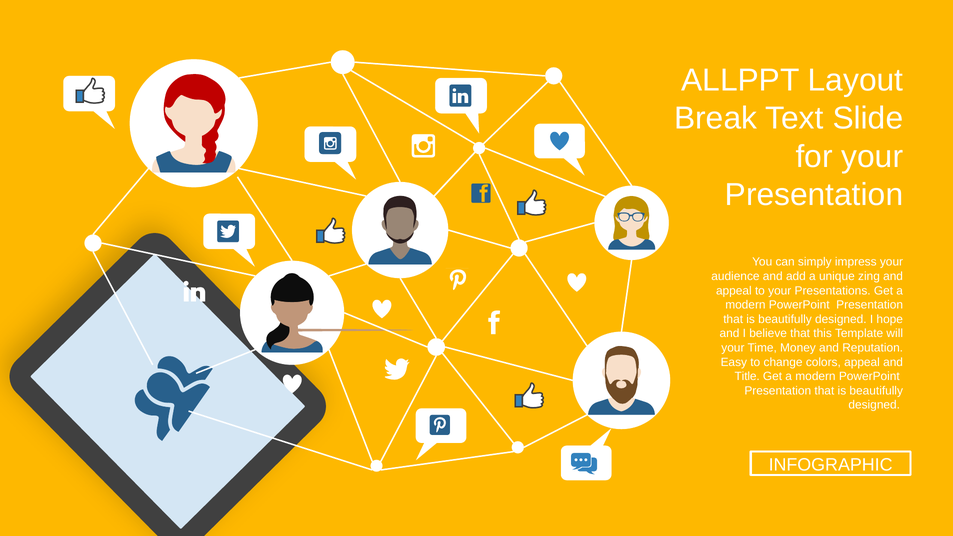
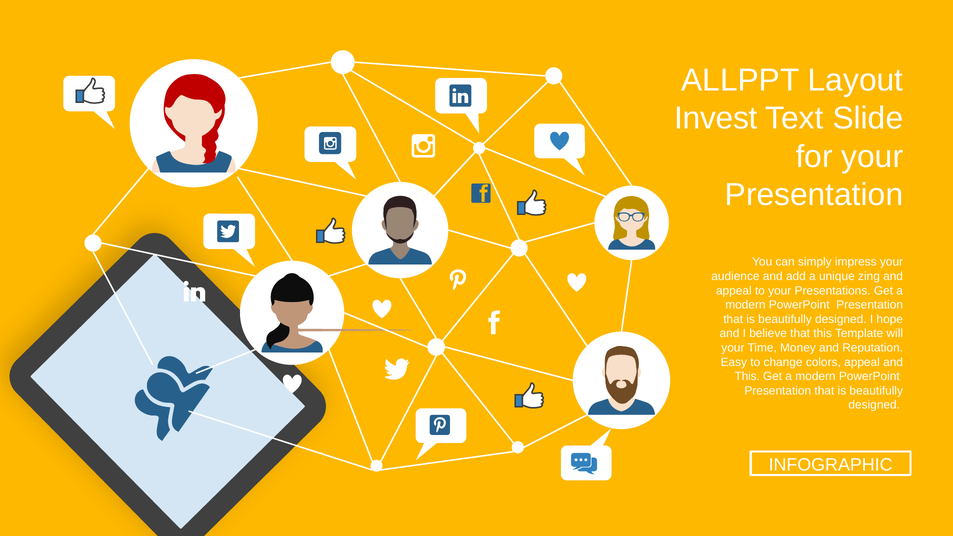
Break: Break -> Invest
Title at (747, 376): Title -> This
